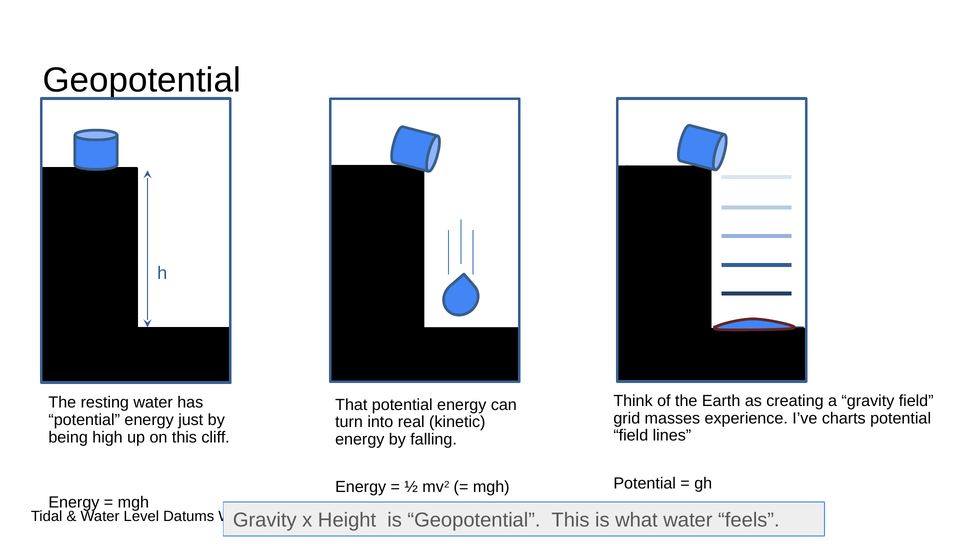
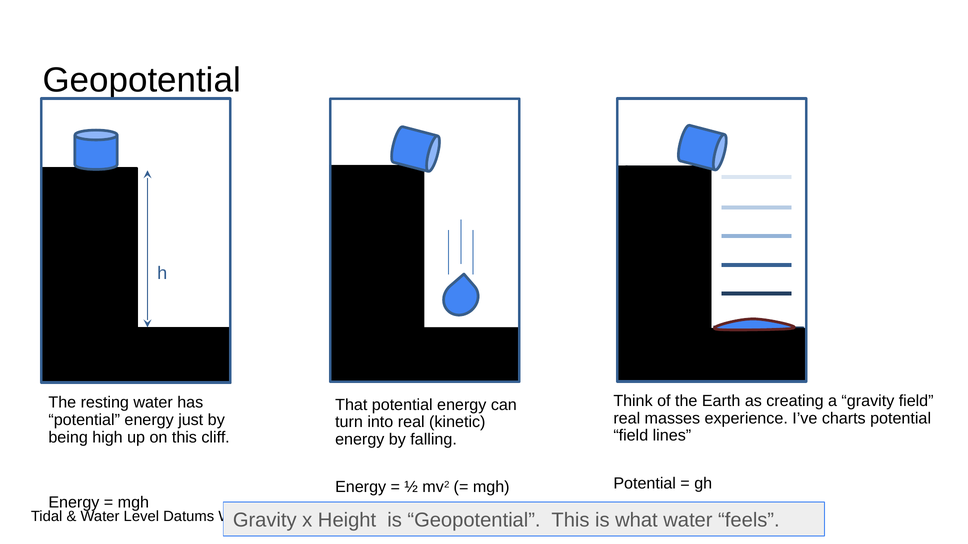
grid at (627, 419): grid -> real
